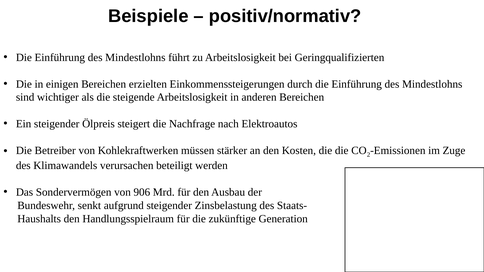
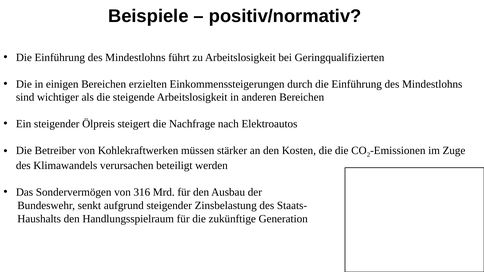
906: 906 -> 316
